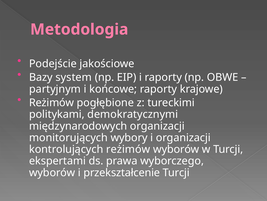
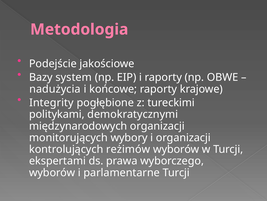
partyjnym: partyjnym -> nadużycia
Reżimów at (52, 102): Reżimów -> Integrity
przekształcenie: przekształcenie -> parlamentarne
